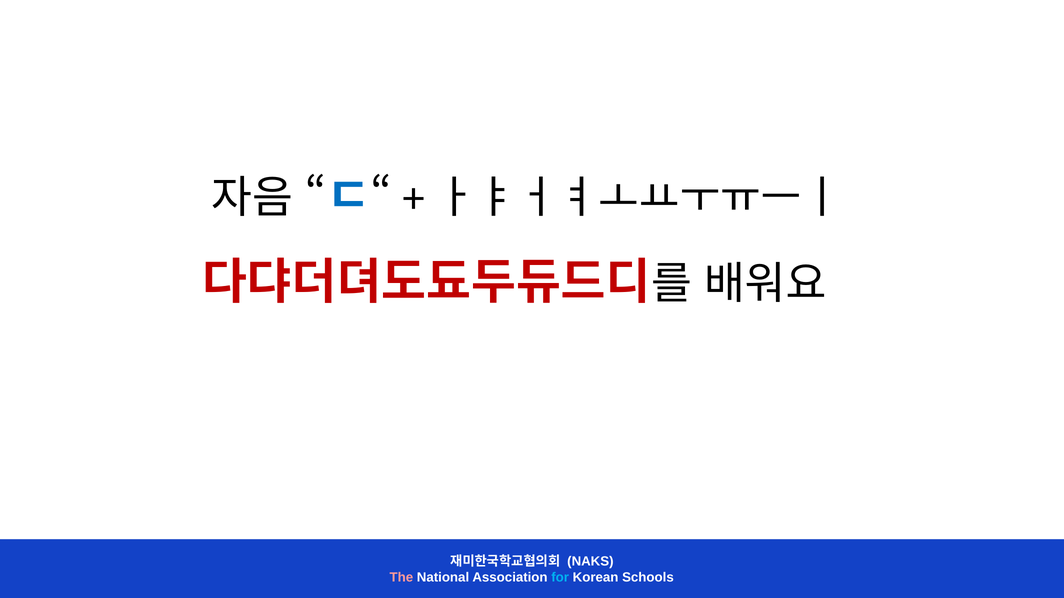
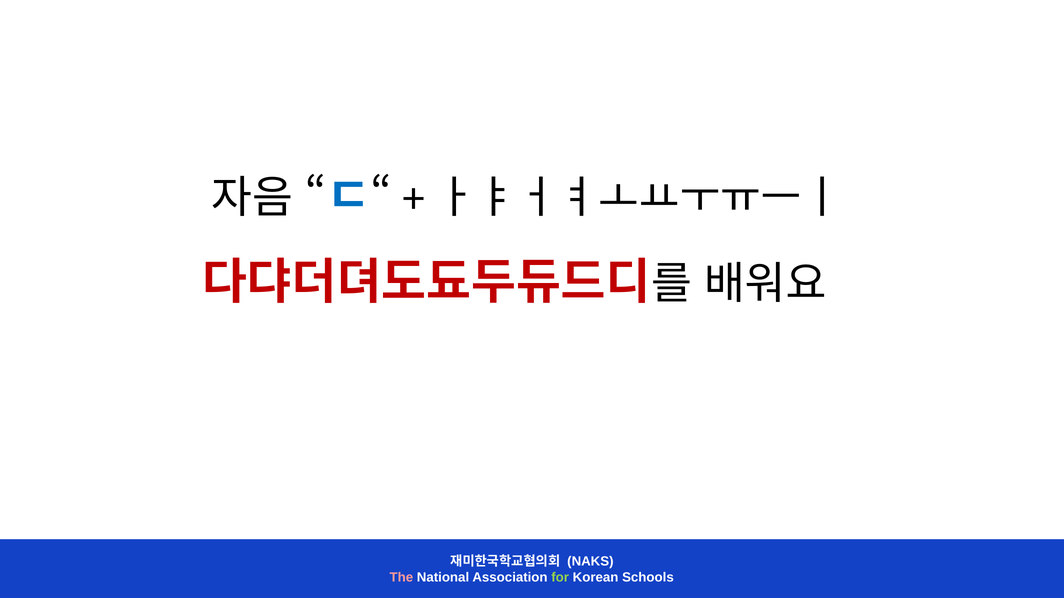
for colour: light blue -> light green
